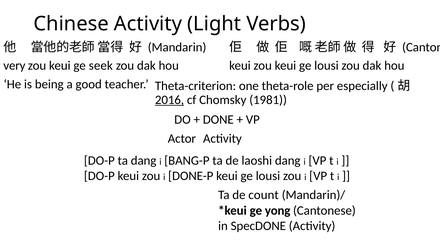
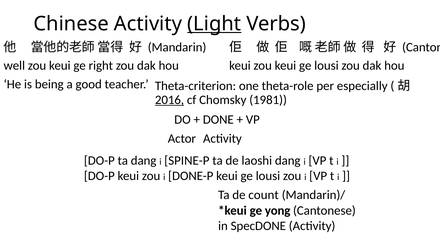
Light underline: none -> present
very: very -> well
seek: seek -> right
BANG-P: BANG-P -> SPINE-P
